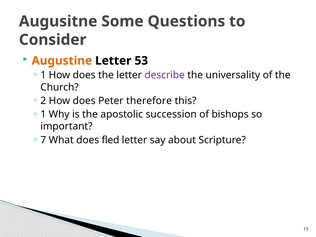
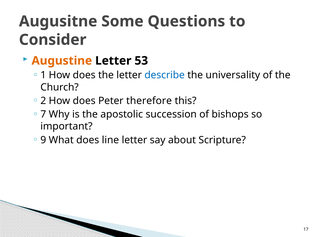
describe colour: purple -> blue
1 at (43, 114): 1 -> 7
7: 7 -> 9
fled: fled -> line
